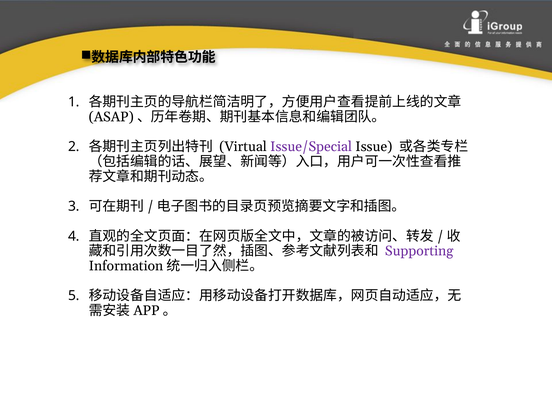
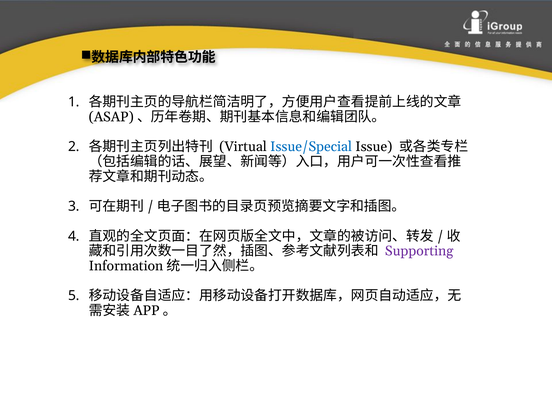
Issue/Special colour: purple -> blue
